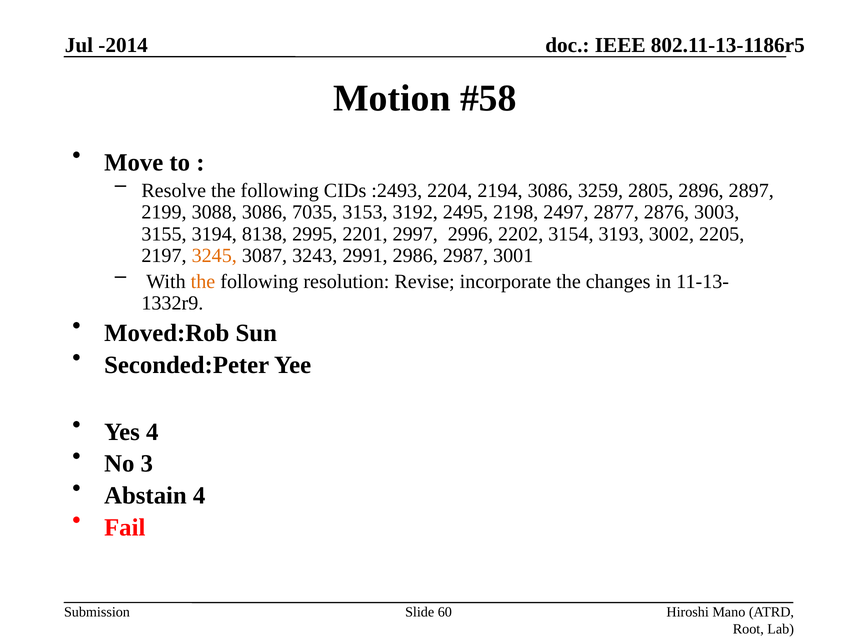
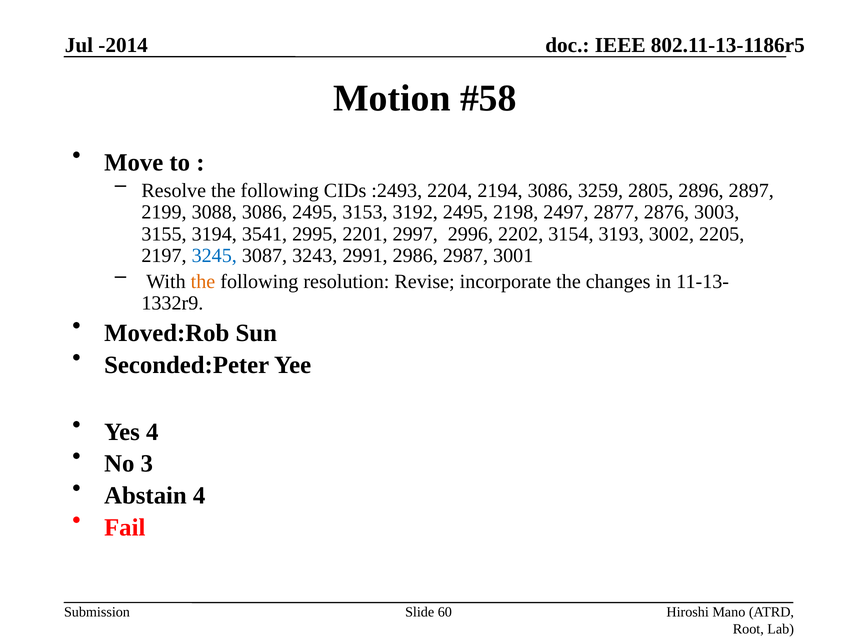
3086 7035: 7035 -> 2495
8138: 8138 -> 3541
3245 colour: orange -> blue
